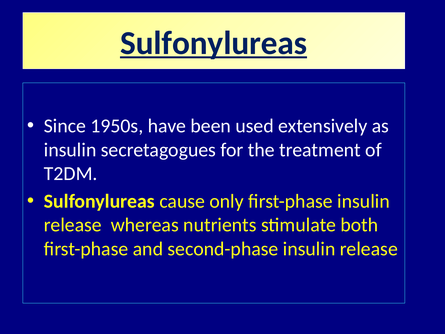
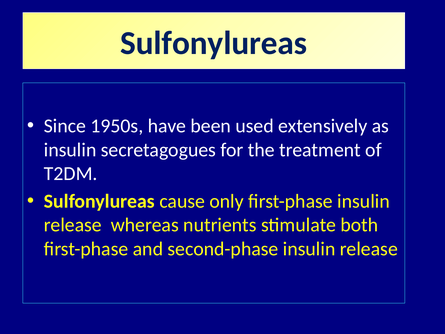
Sulfonylureas at (214, 43) underline: present -> none
